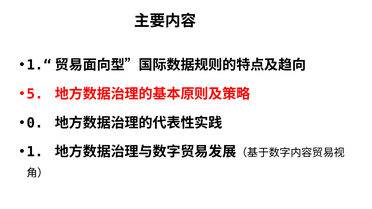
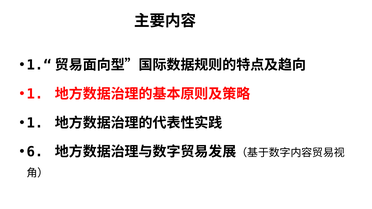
5 at (35, 94): 5 -> 1
0 at (35, 123): 0 -> 1
1: 1 -> 6
